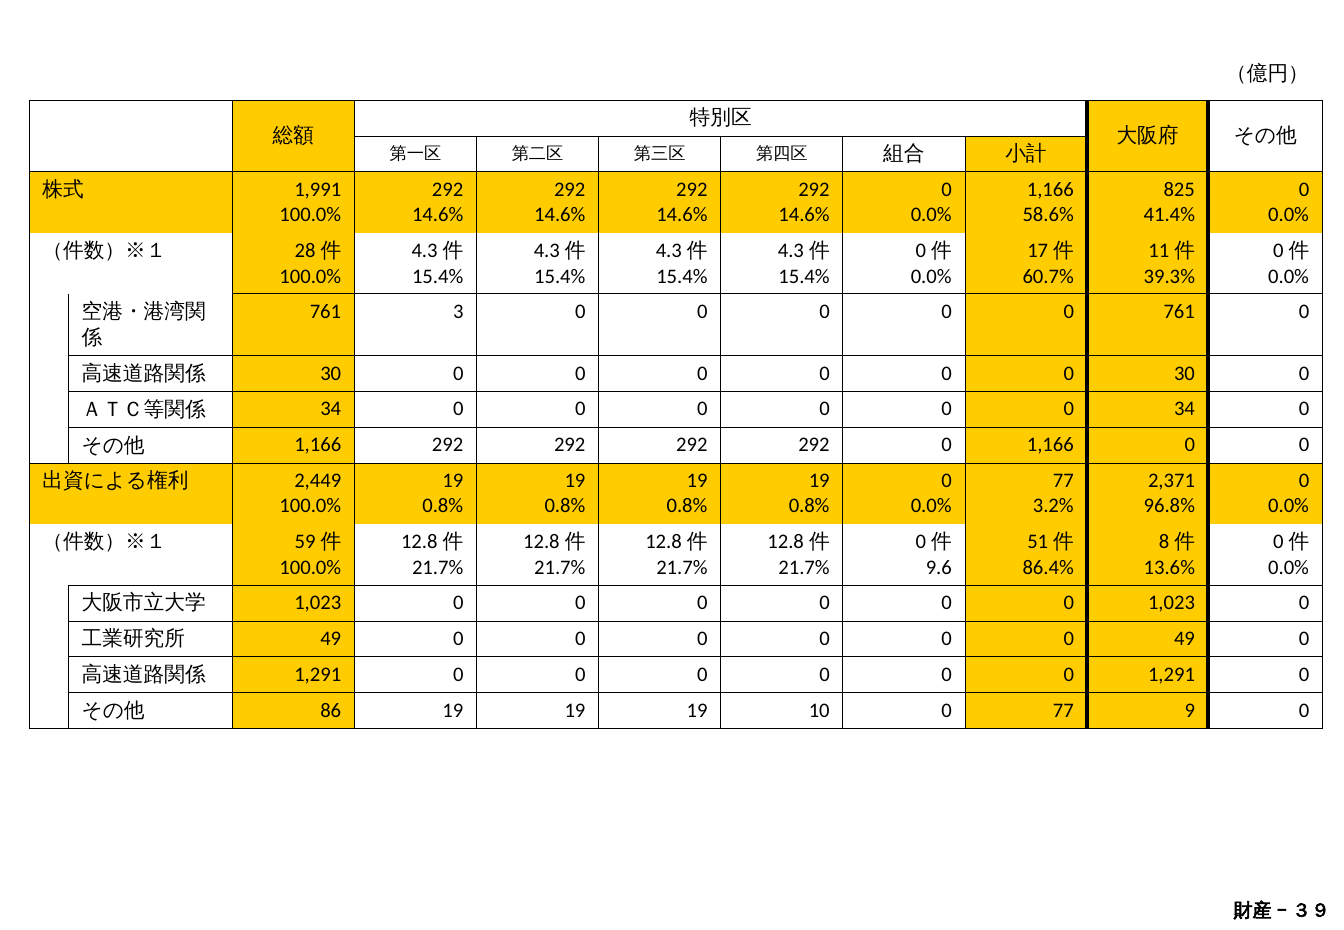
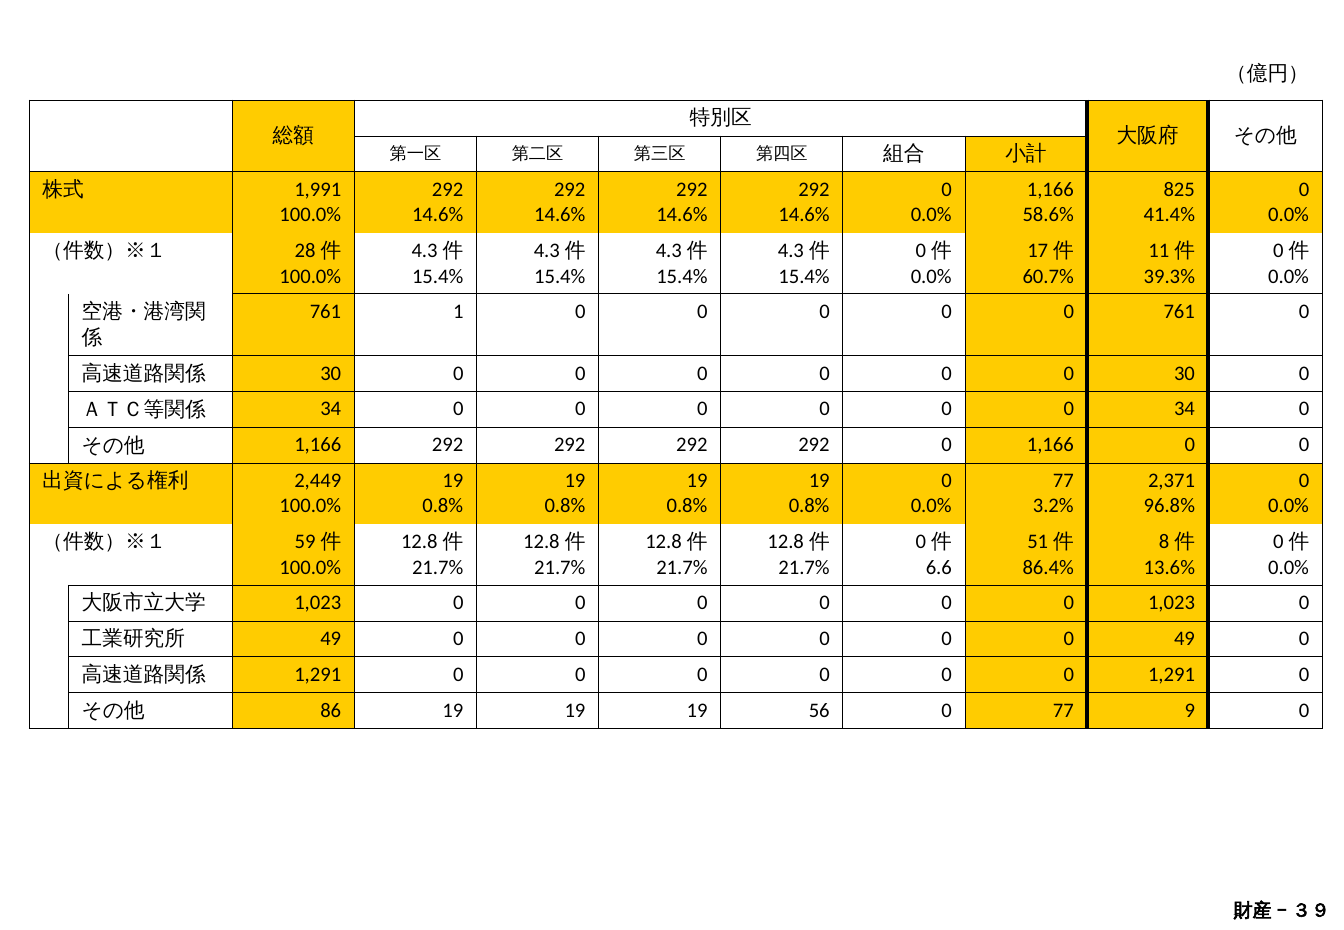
3: 3 -> 1
9.6: 9.6 -> 6.6
10: 10 -> 56
